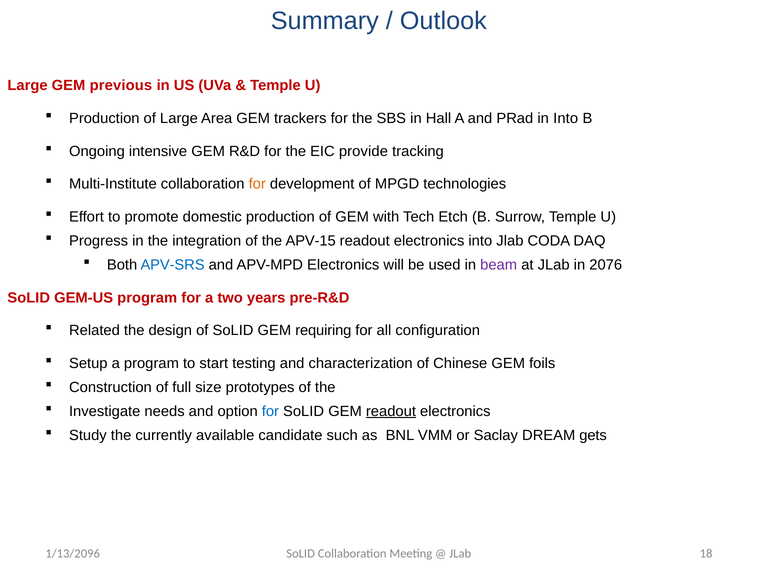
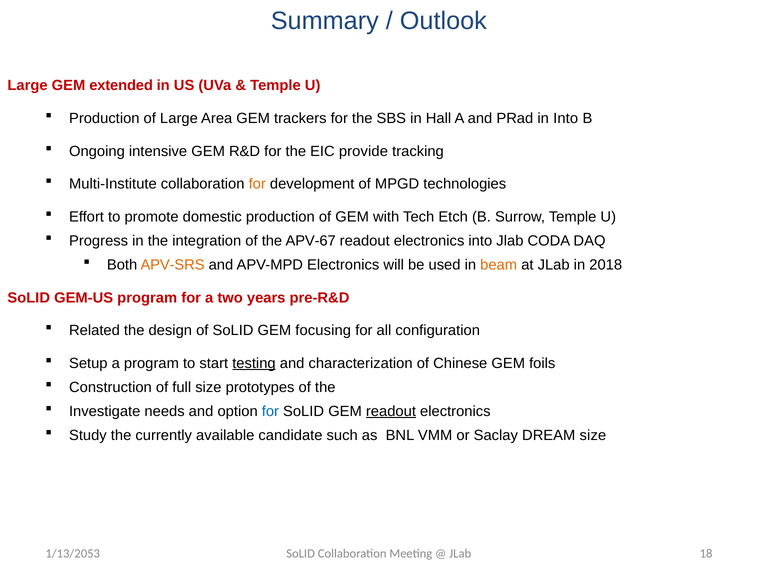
previous: previous -> extended
APV-15: APV-15 -> APV-67
APV-SRS colour: blue -> orange
beam colour: purple -> orange
2076: 2076 -> 2018
requiring: requiring -> focusing
testing underline: none -> present
DREAM gets: gets -> size
1/13/2096: 1/13/2096 -> 1/13/2053
